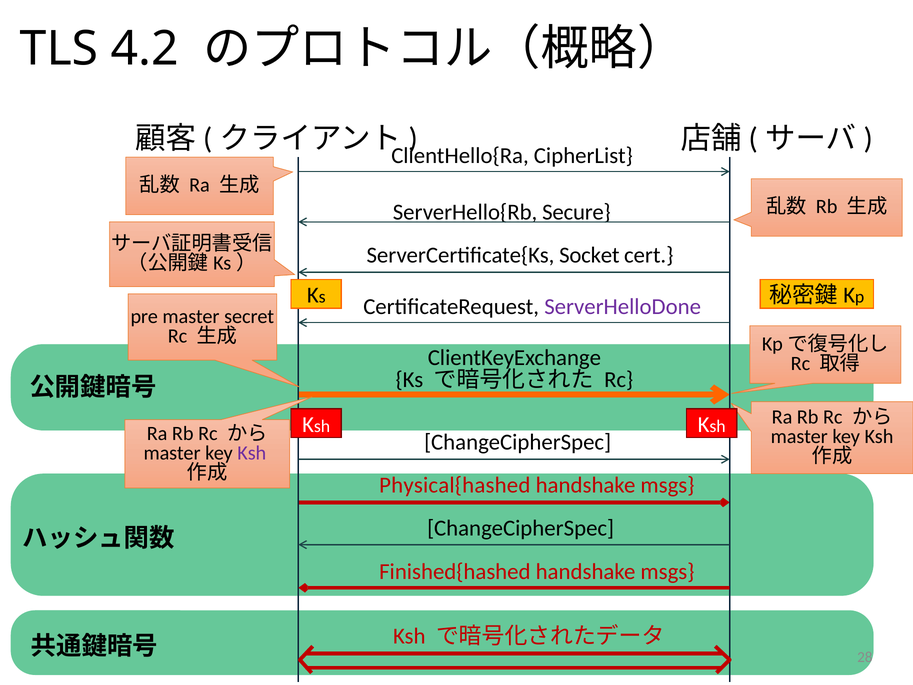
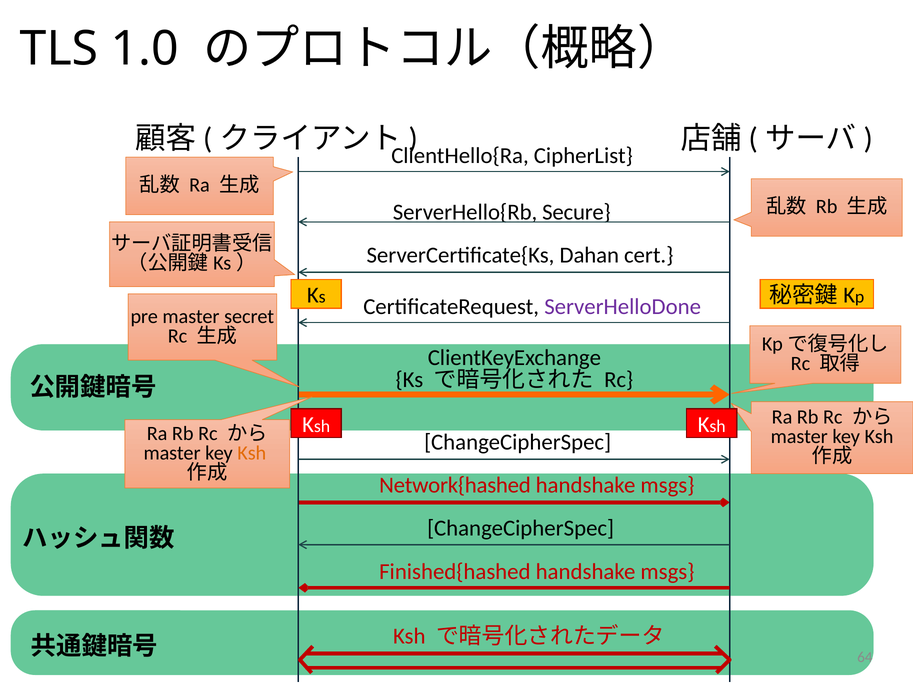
4.2: 4.2 -> 1.0
Socket: Socket -> Dahan
Ksh at (252, 453) colour: purple -> orange
Physical{hashed: Physical{hashed -> Network{hashed
28: 28 -> 64
